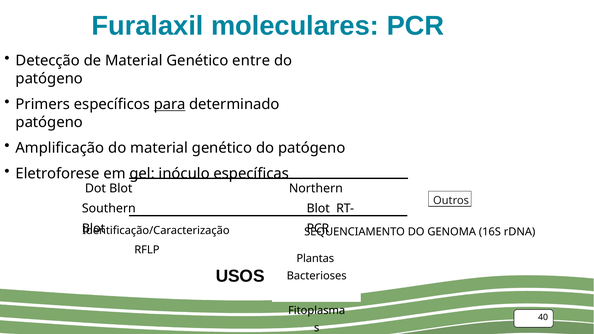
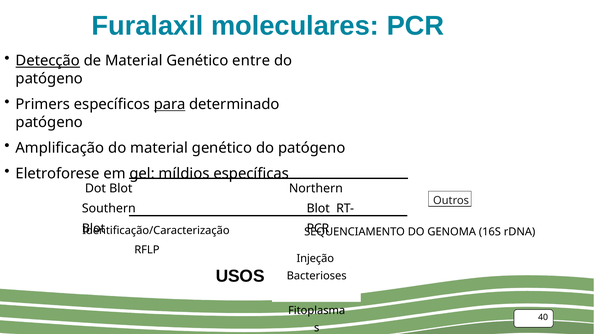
Detecção underline: none -> present
inóculo: inóculo -> míldios
Plantas: Plantas -> Injeção
